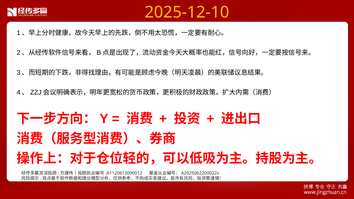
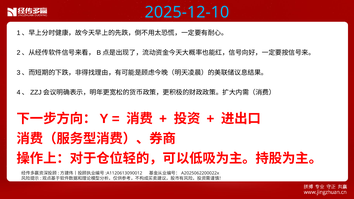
2025-12-10 colour: yellow -> light blue
